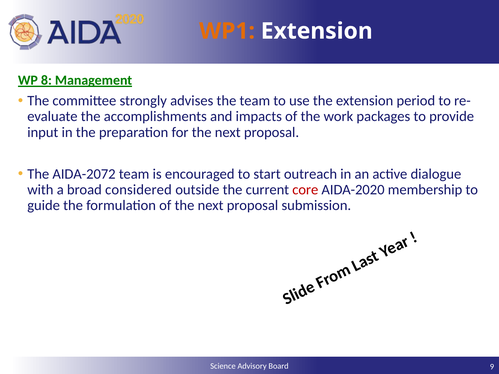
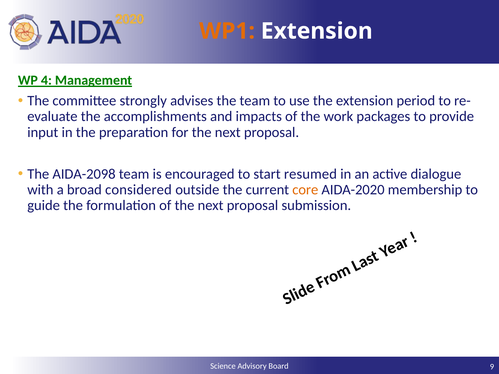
8: 8 -> 4
AIDA-2072: AIDA-2072 -> AIDA-2098
outreach: outreach -> resumed
core colour: red -> orange
